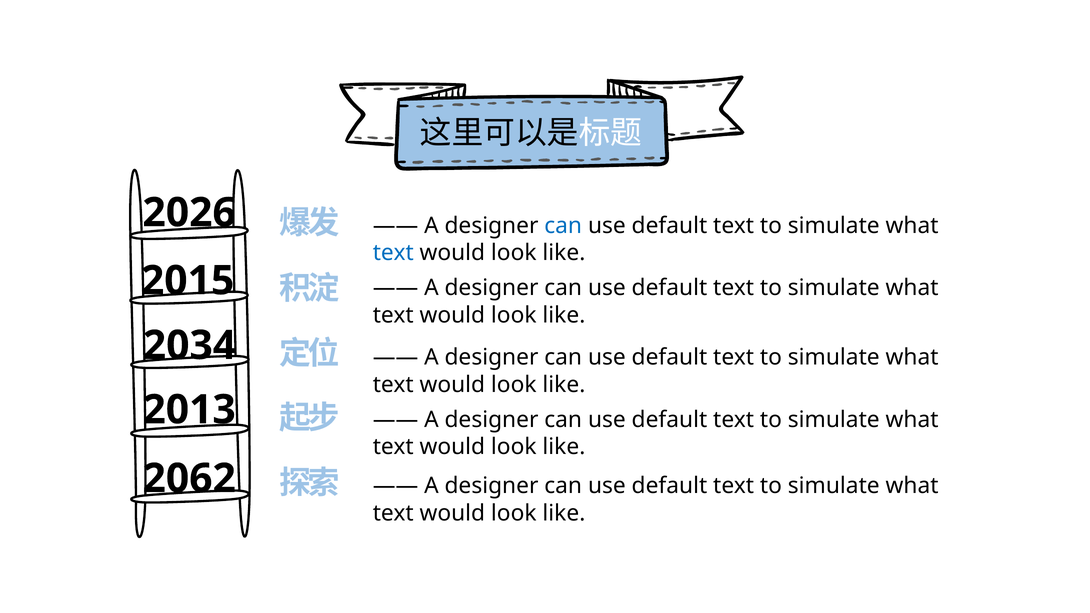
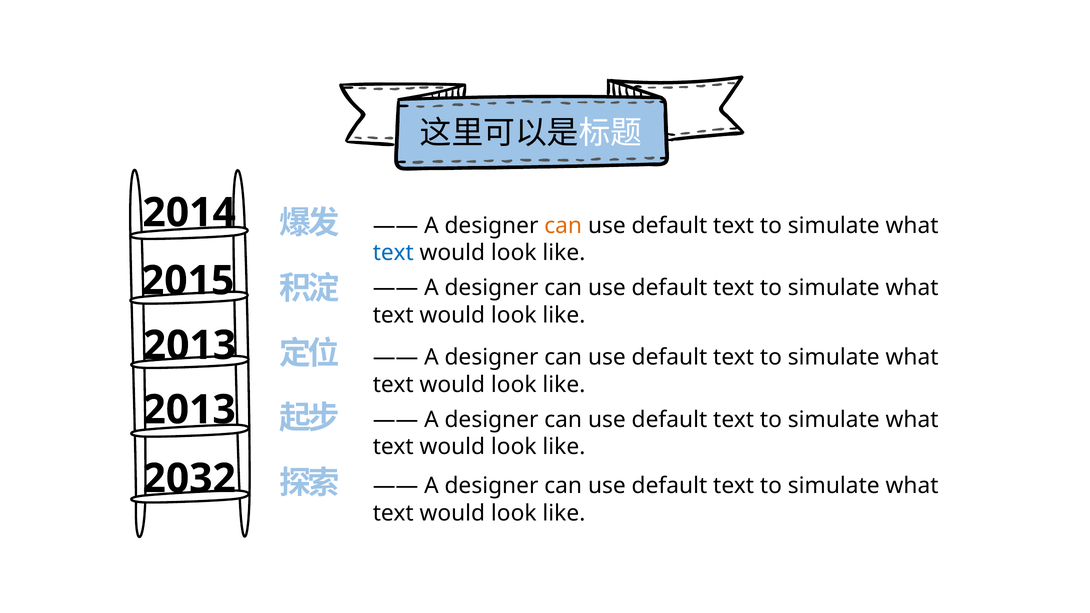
2026: 2026 -> 2014
can at (563, 226) colour: blue -> orange
2034 at (190, 346): 2034 -> 2013
2062: 2062 -> 2032
